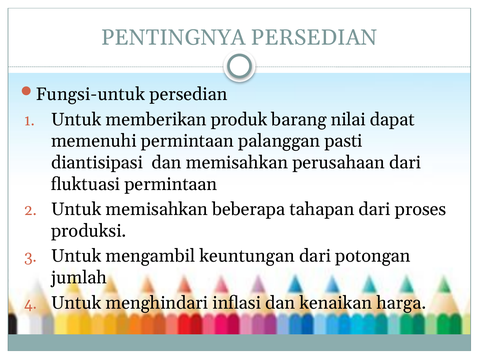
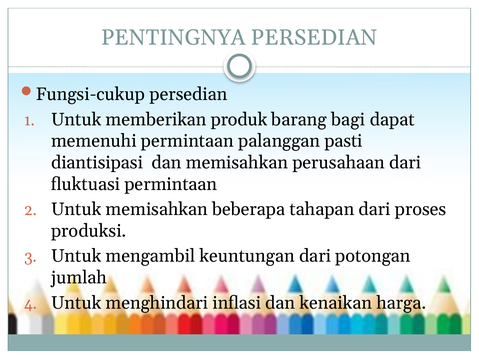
Fungsi-untuk: Fungsi-untuk -> Fungsi-cukup
nilai: nilai -> bagi
